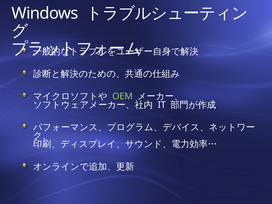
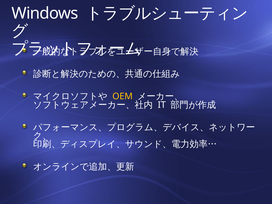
OEM colour: light green -> yellow
